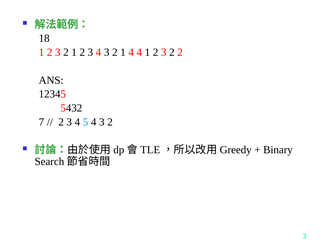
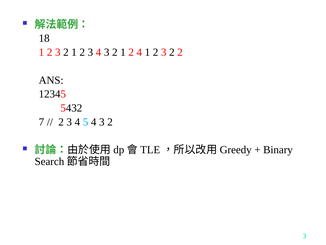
4 at (131, 52): 4 -> 2
